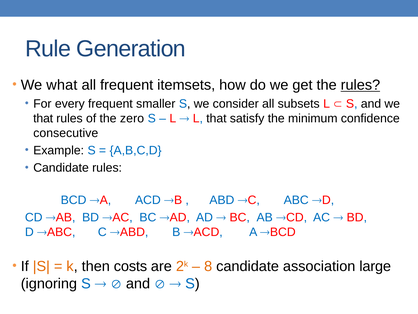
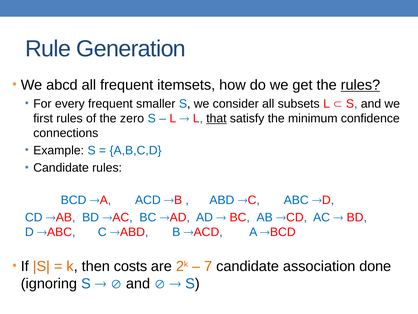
what: what -> abcd
that at (43, 118): that -> first
that at (216, 118) underline: none -> present
consecutive: consecutive -> connections
8: 8 -> 7
large: large -> done
